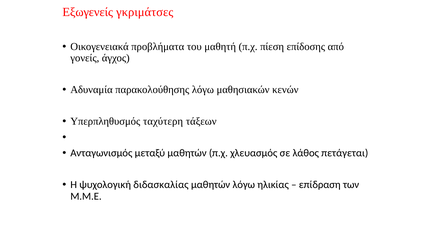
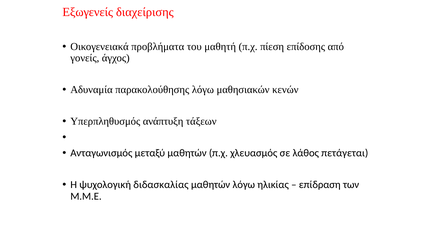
γκριμάτσες: γκριμάτσες -> διαχείρισης
ταχύτερη: ταχύτερη -> ανάπτυξη
